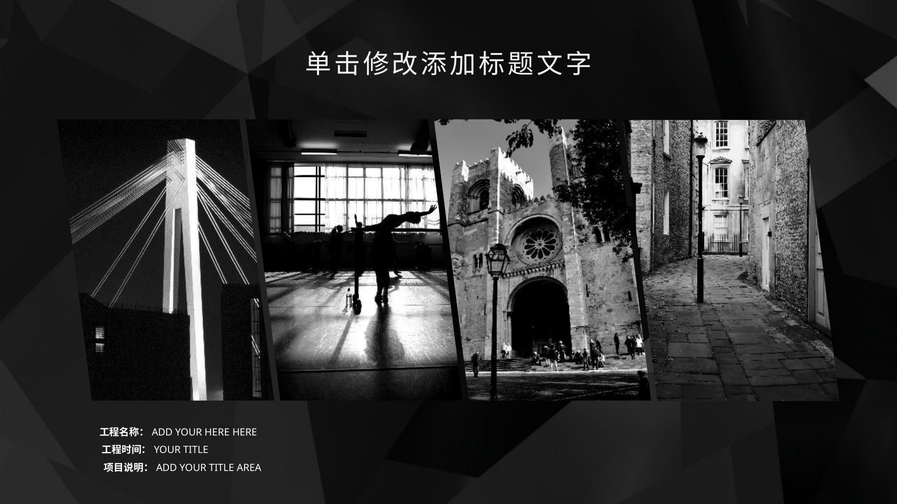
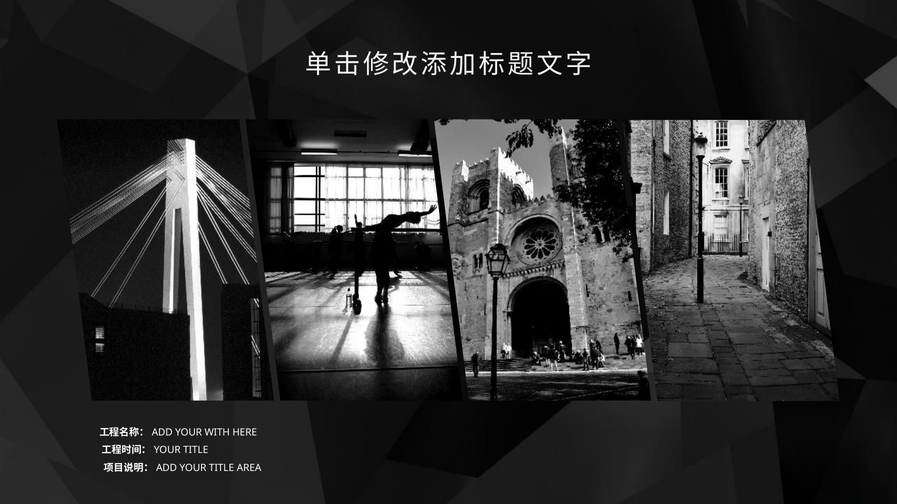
YOUR HERE: HERE -> WITH
